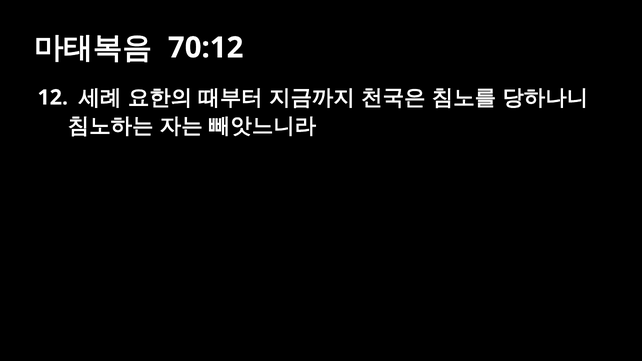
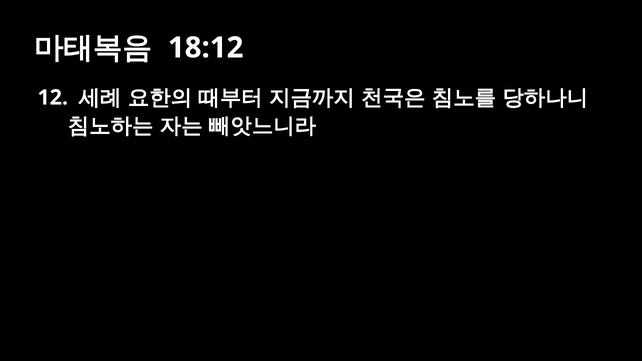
70:12: 70:12 -> 18:12
